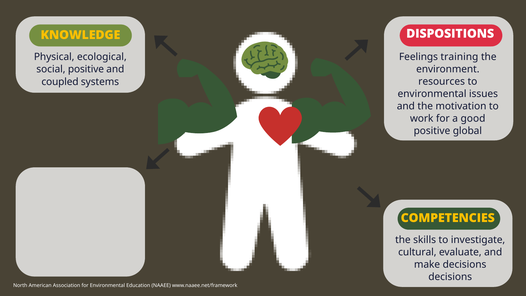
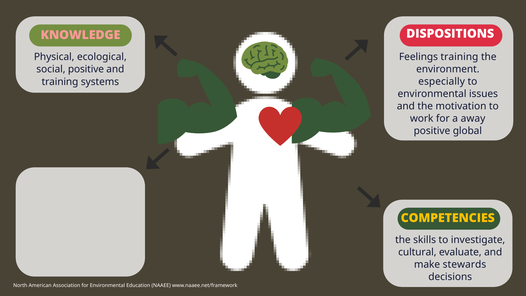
KNOWLEDGE colour: yellow -> pink
resources: resources -> especially
coupled at (60, 82): coupled -> training
good: good -> away
make decisions: decisions -> stewards
